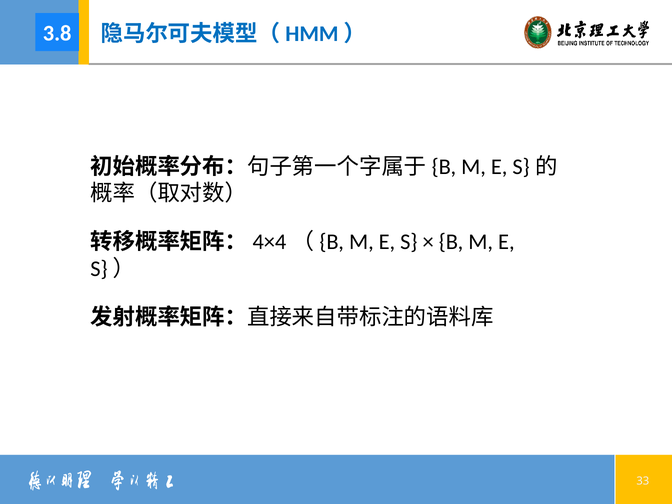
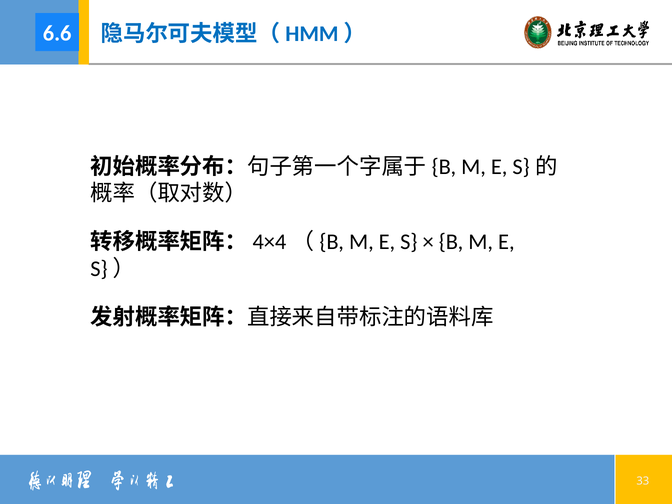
3.8: 3.8 -> 6.6
